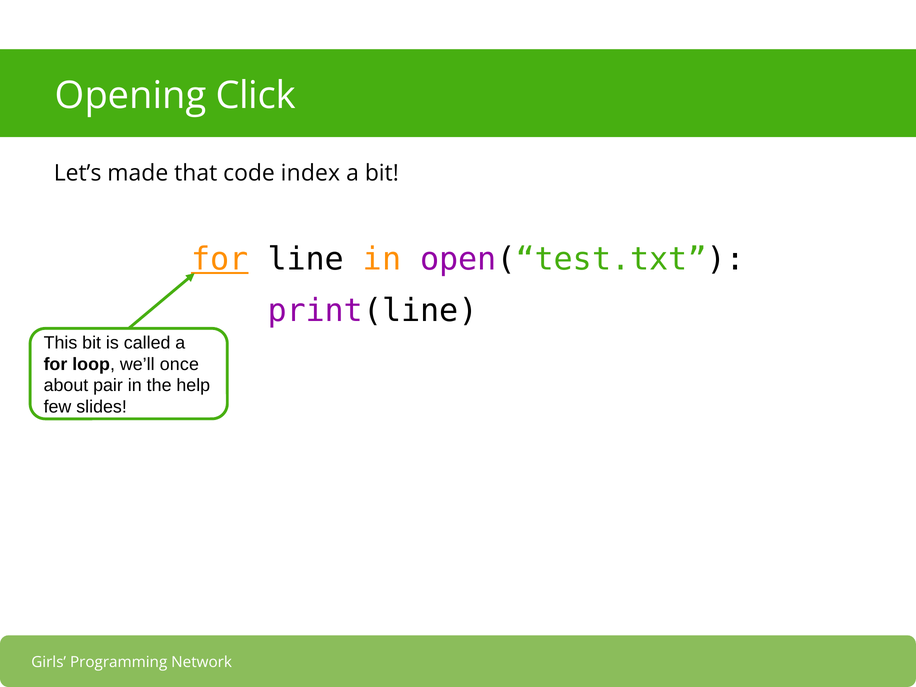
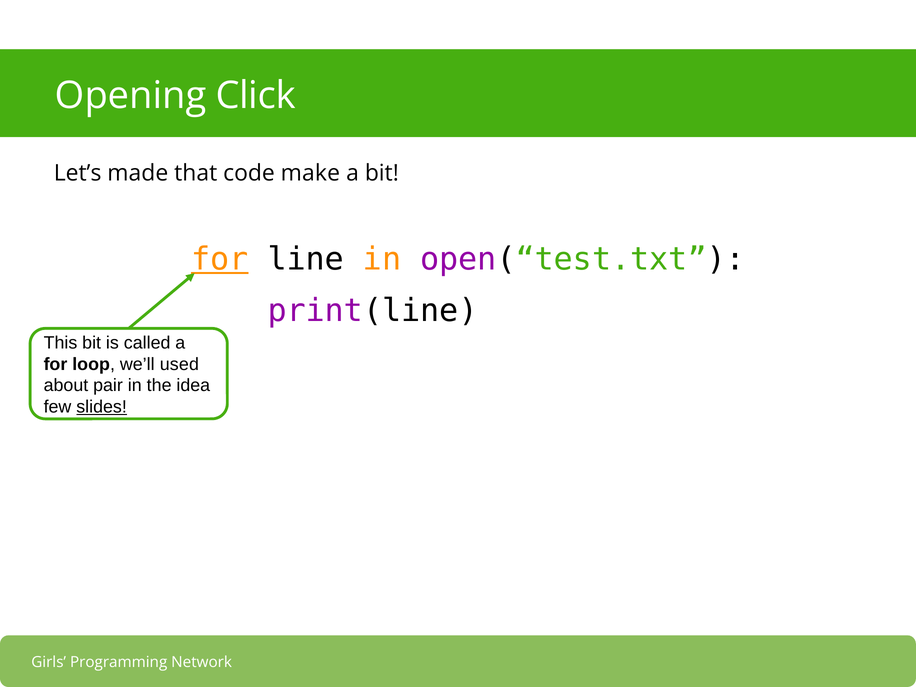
index: index -> make
once: once -> used
help: help -> idea
slides underline: none -> present
